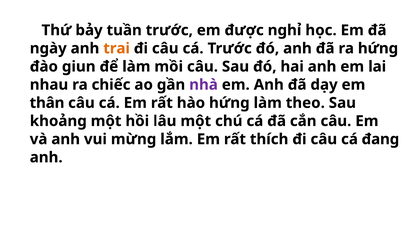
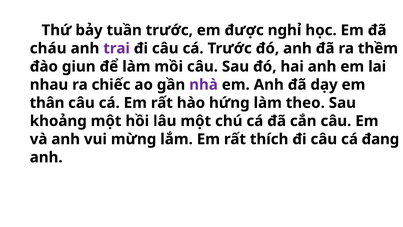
ngày: ngày -> cháu
trai colour: orange -> purple
ra hứng: hứng -> thềm
